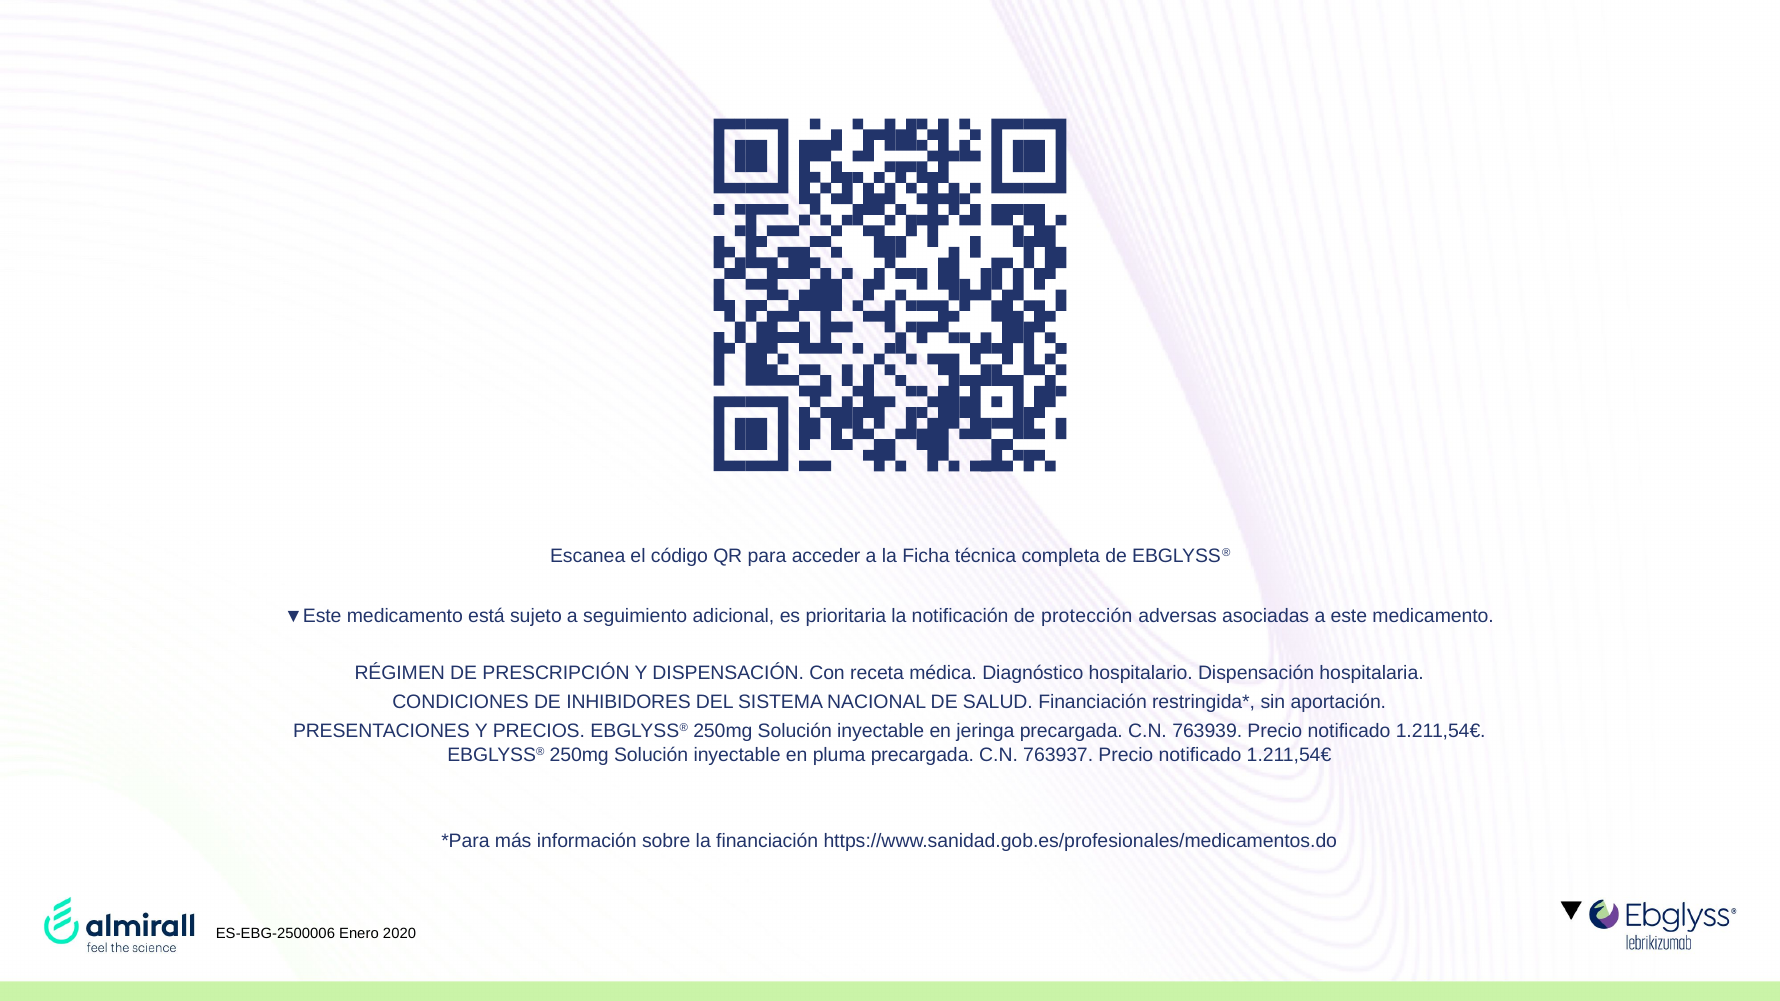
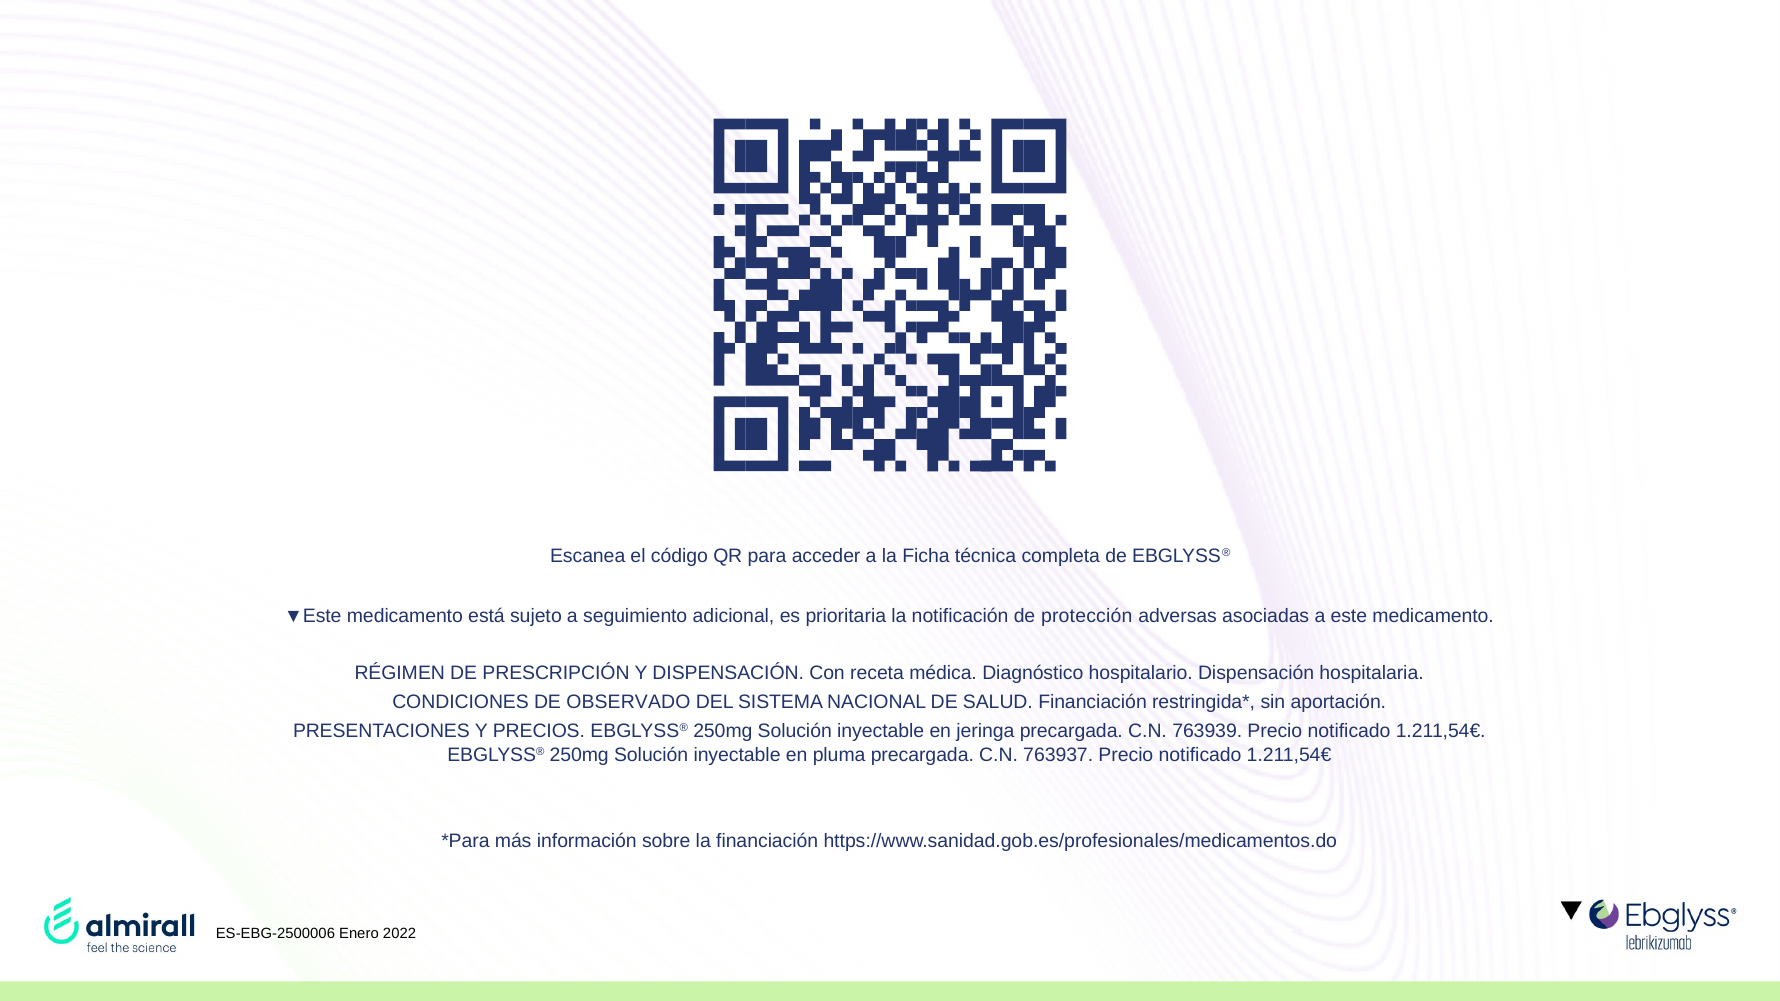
INHIBIDORES: INHIBIDORES -> OBSERVADO
2020: 2020 -> 2022
